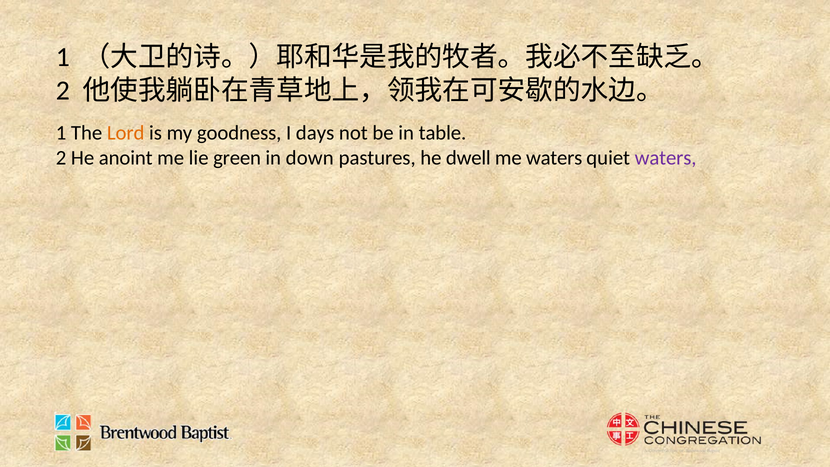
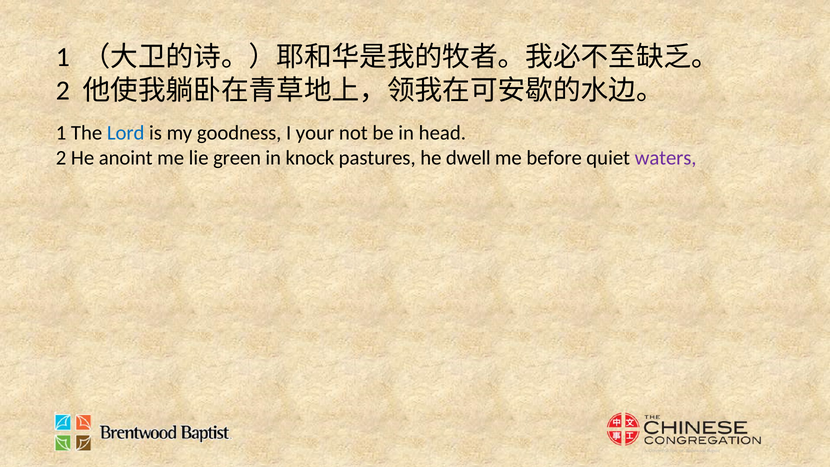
Lord colour: orange -> blue
days: days -> your
table: table -> head
down: down -> knock
me waters: waters -> before
